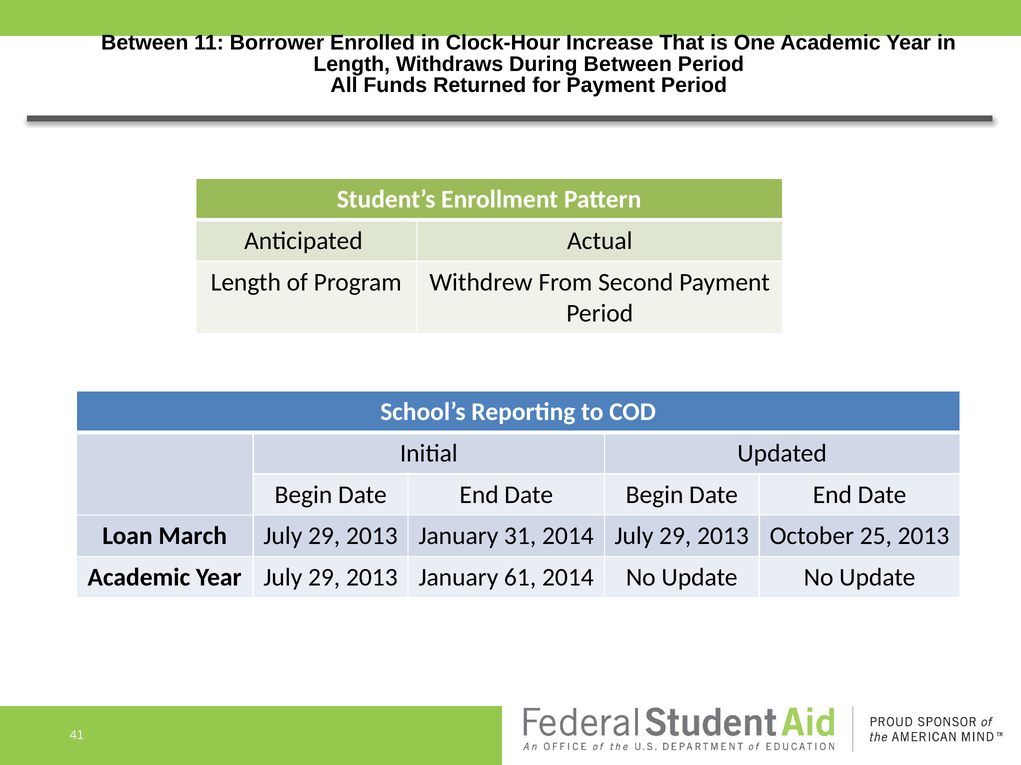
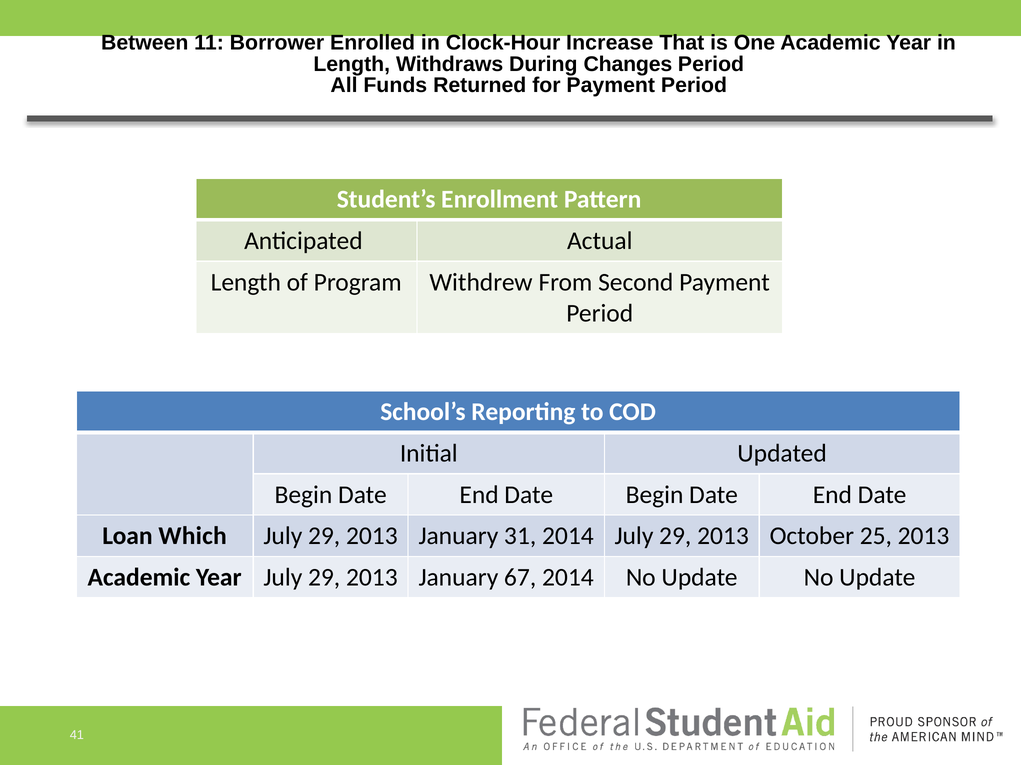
During Between: Between -> Changes
March: March -> Which
61: 61 -> 67
